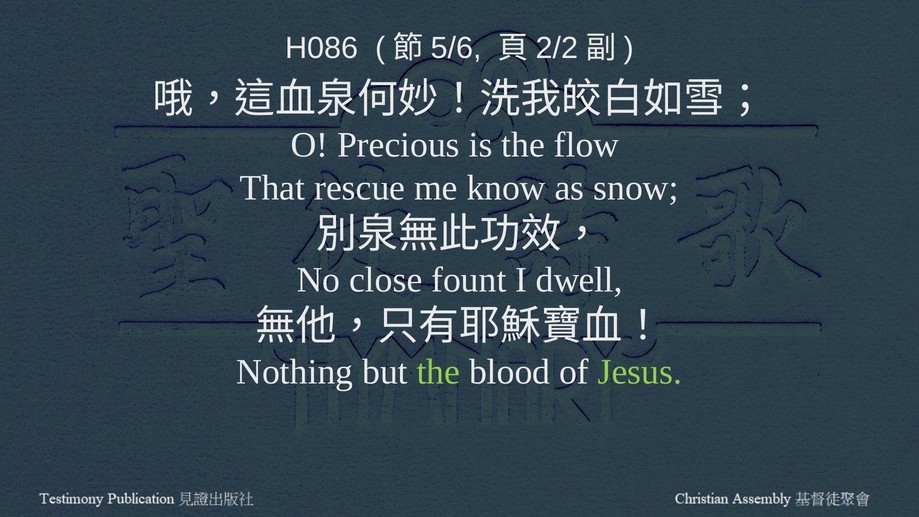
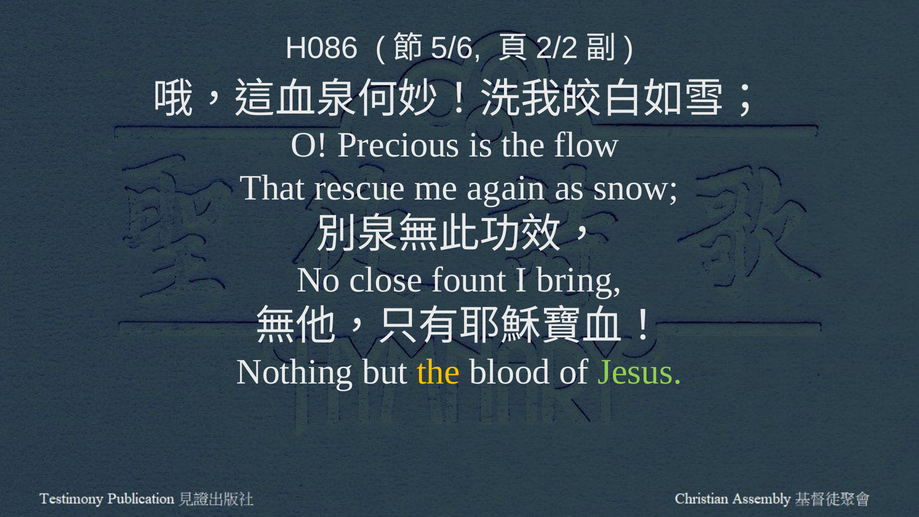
know: know -> again
dwell: dwell -> bring
the at (438, 372) colour: light green -> yellow
